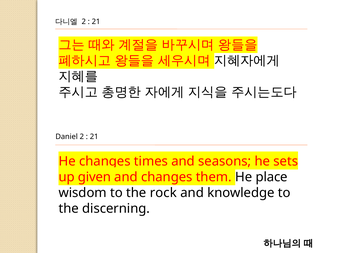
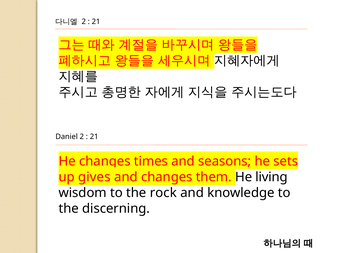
given: given -> gives
place: place -> living
